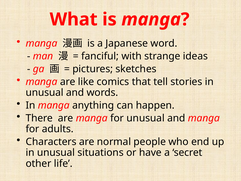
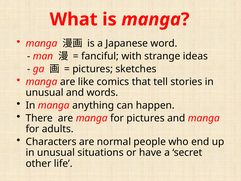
for unusual: unusual -> pictures
